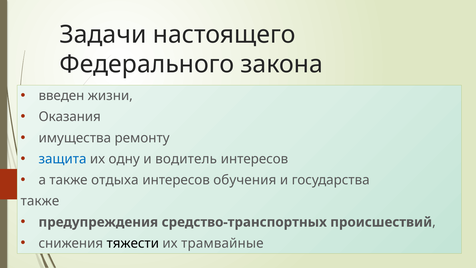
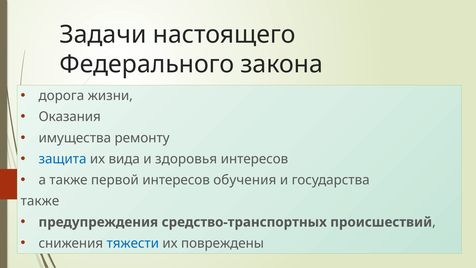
введен: введен -> дорога
одну: одну -> вида
водитель: водитель -> здоровья
отдыха: отдыха -> первой
тяжести colour: black -> blue
трамвайные: трамвайные -> повреждены
